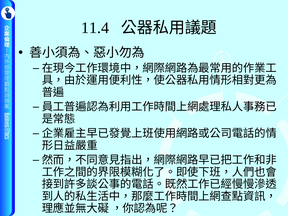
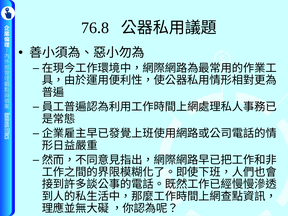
11.4: 11.4 -> 76.8
